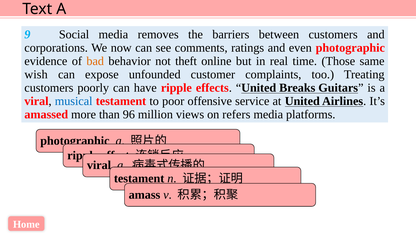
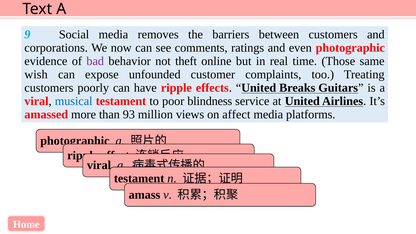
bad colour: orange -> purple
offensive: offensive -> blindness
96: 96 -> 93
refers: refers -> affect
